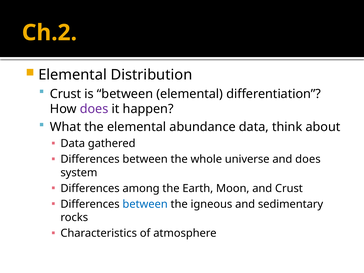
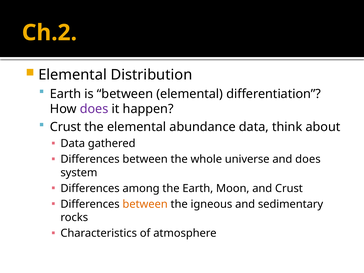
Crust at (66, 94): Crust -> Earth
What at (66, 127): What -> Crust
between at (145, 204) colour: blue -> orange
